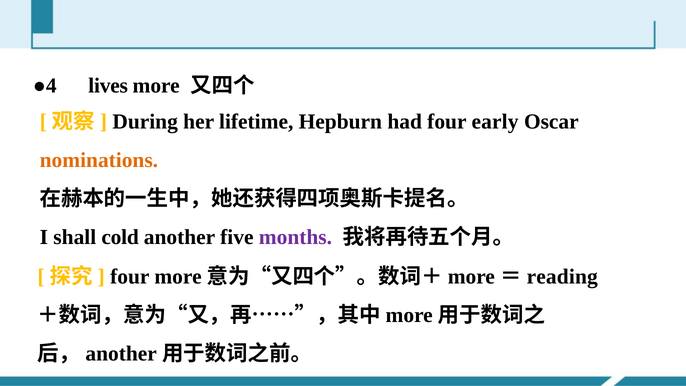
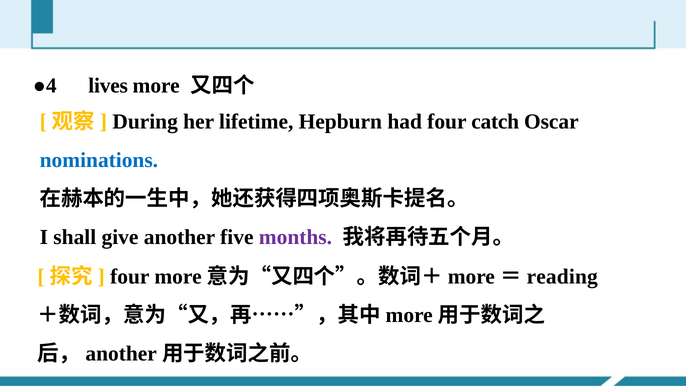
early: early -> catch
nominations colour: orange -> blue
cold: cold -> give
